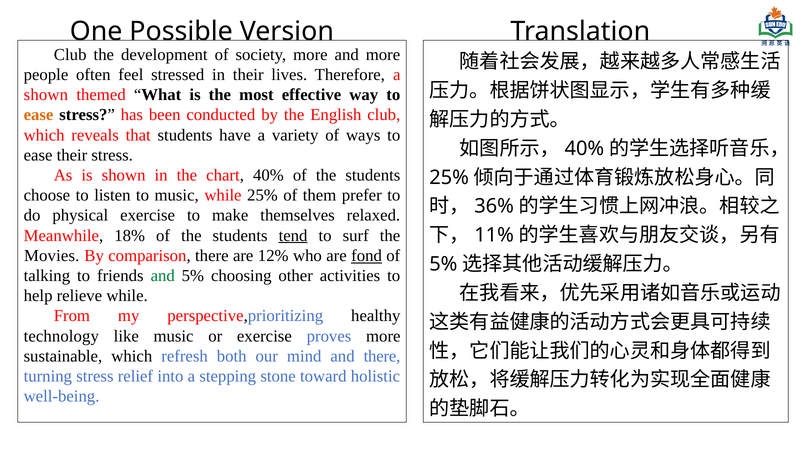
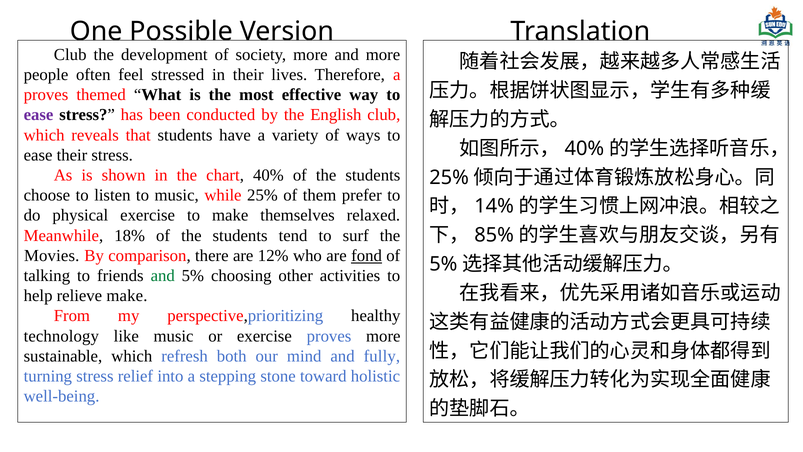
shown at (46, 95): shown -> proves
ease at (39, 115) colour: orange -> purple
36%: 36% -> 14%
11%: 11% -> 85%
tend underline: present -> none
relieve while: while -> make
and there: there -> fully
